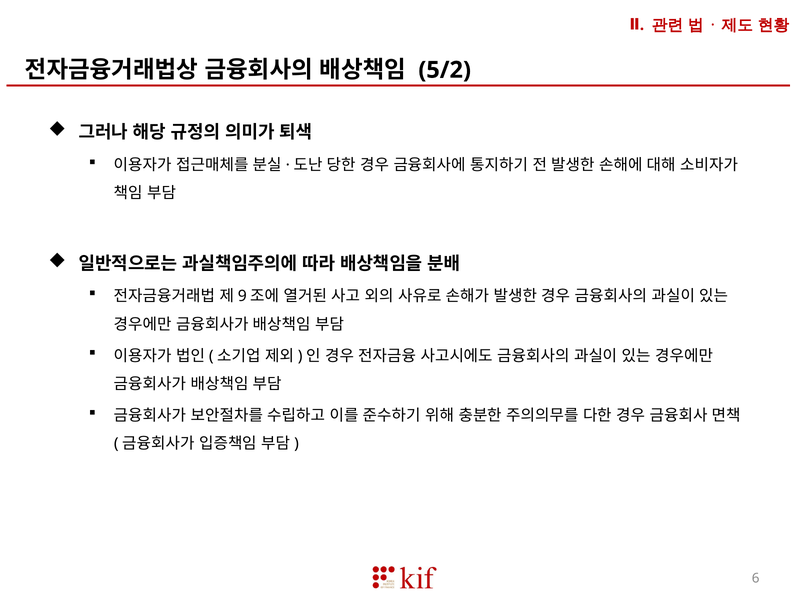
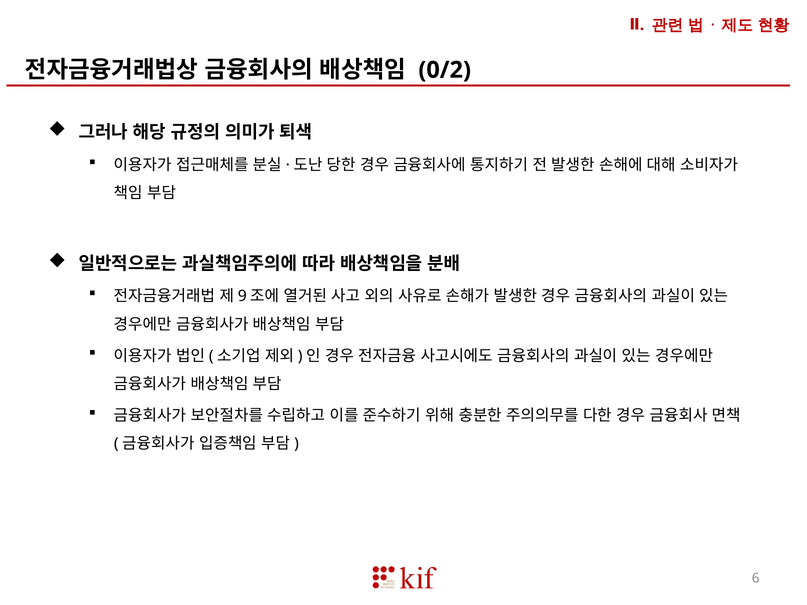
5/2: 5/2 -> 0/2
